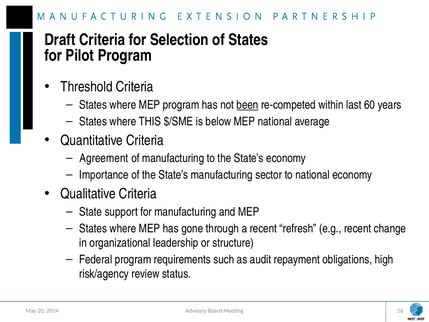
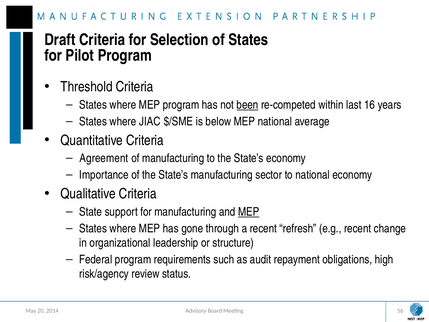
60: 60 -> 16
THIS: THIS -> JIAC
MEP at (249, 212) underline: none -> present
